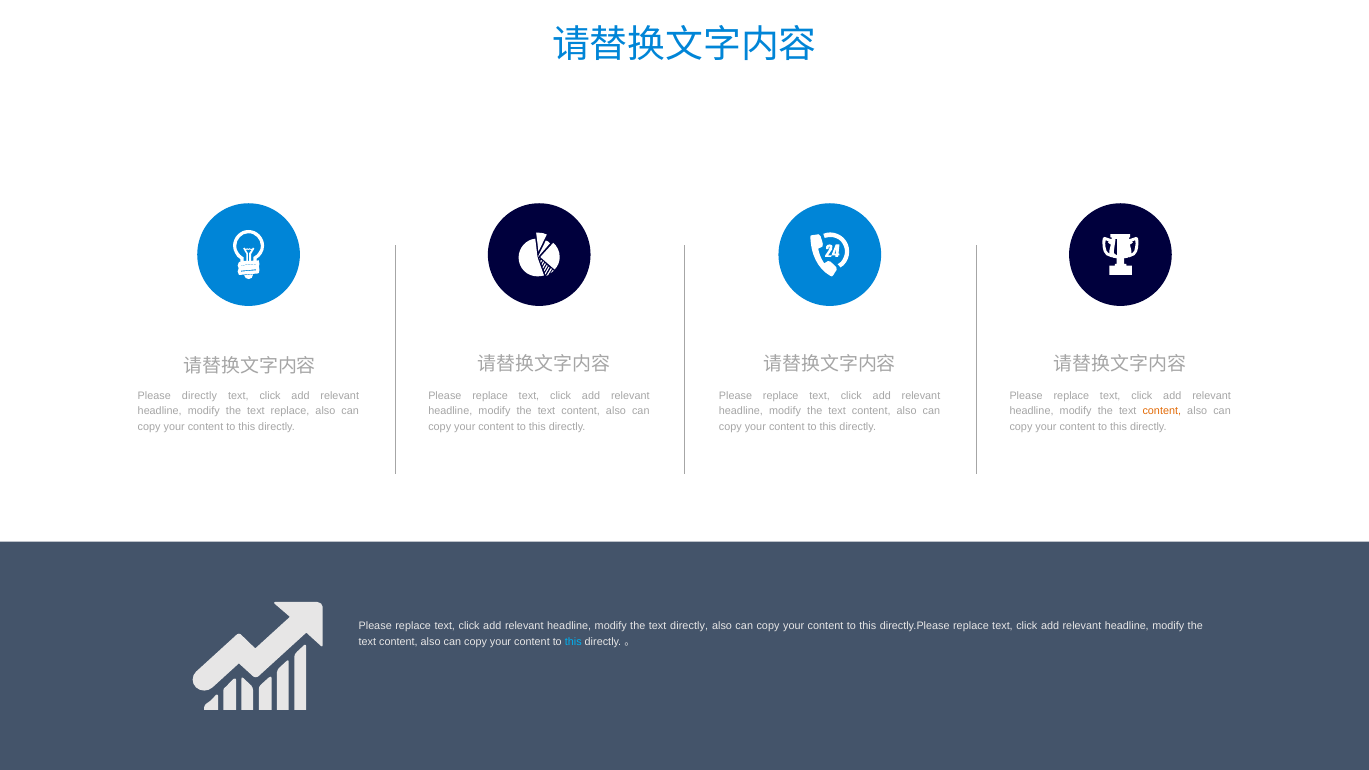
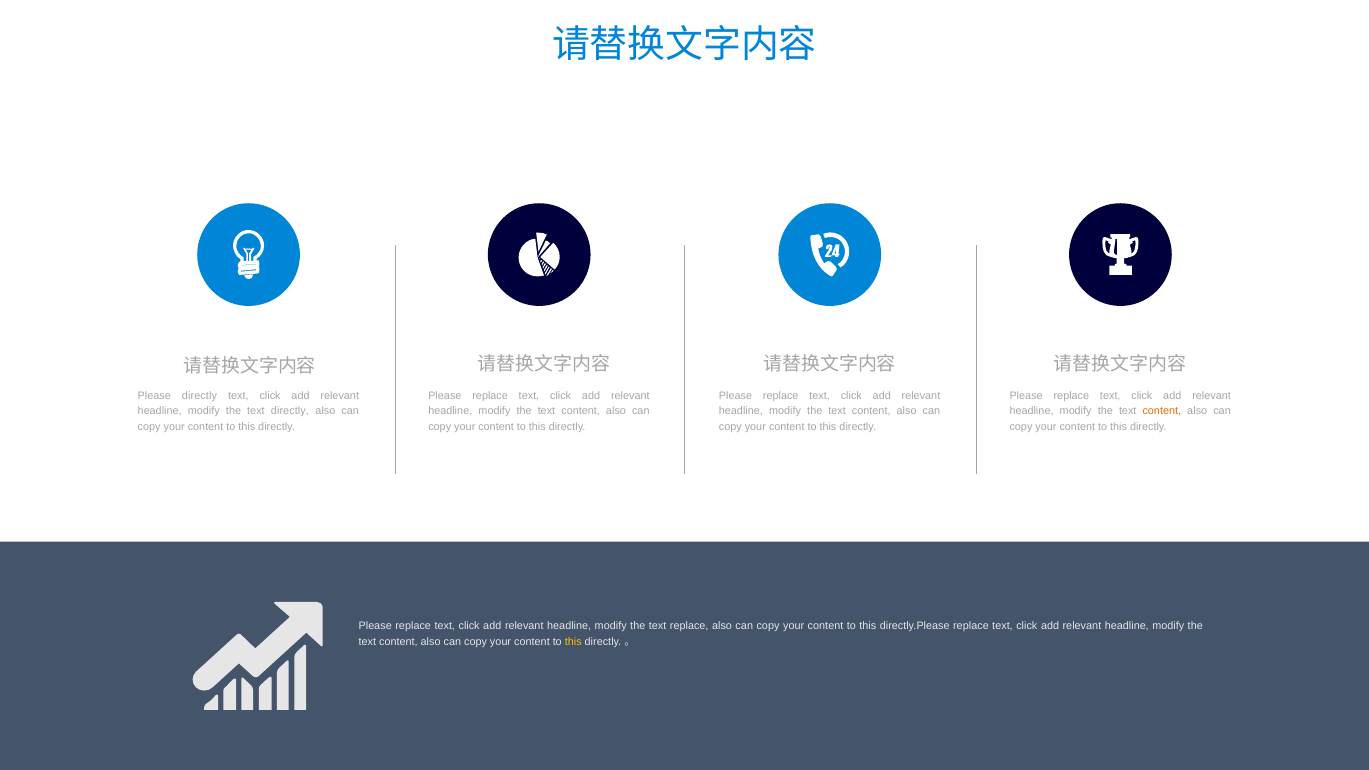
text replace: replace -> directly
text directly: directly -> replace
this at (573, 642) colour: light blue -> yellow
